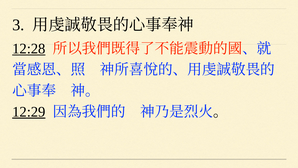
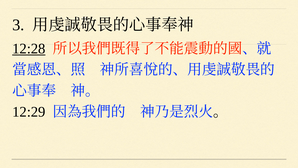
12:29 underline: present -> none
